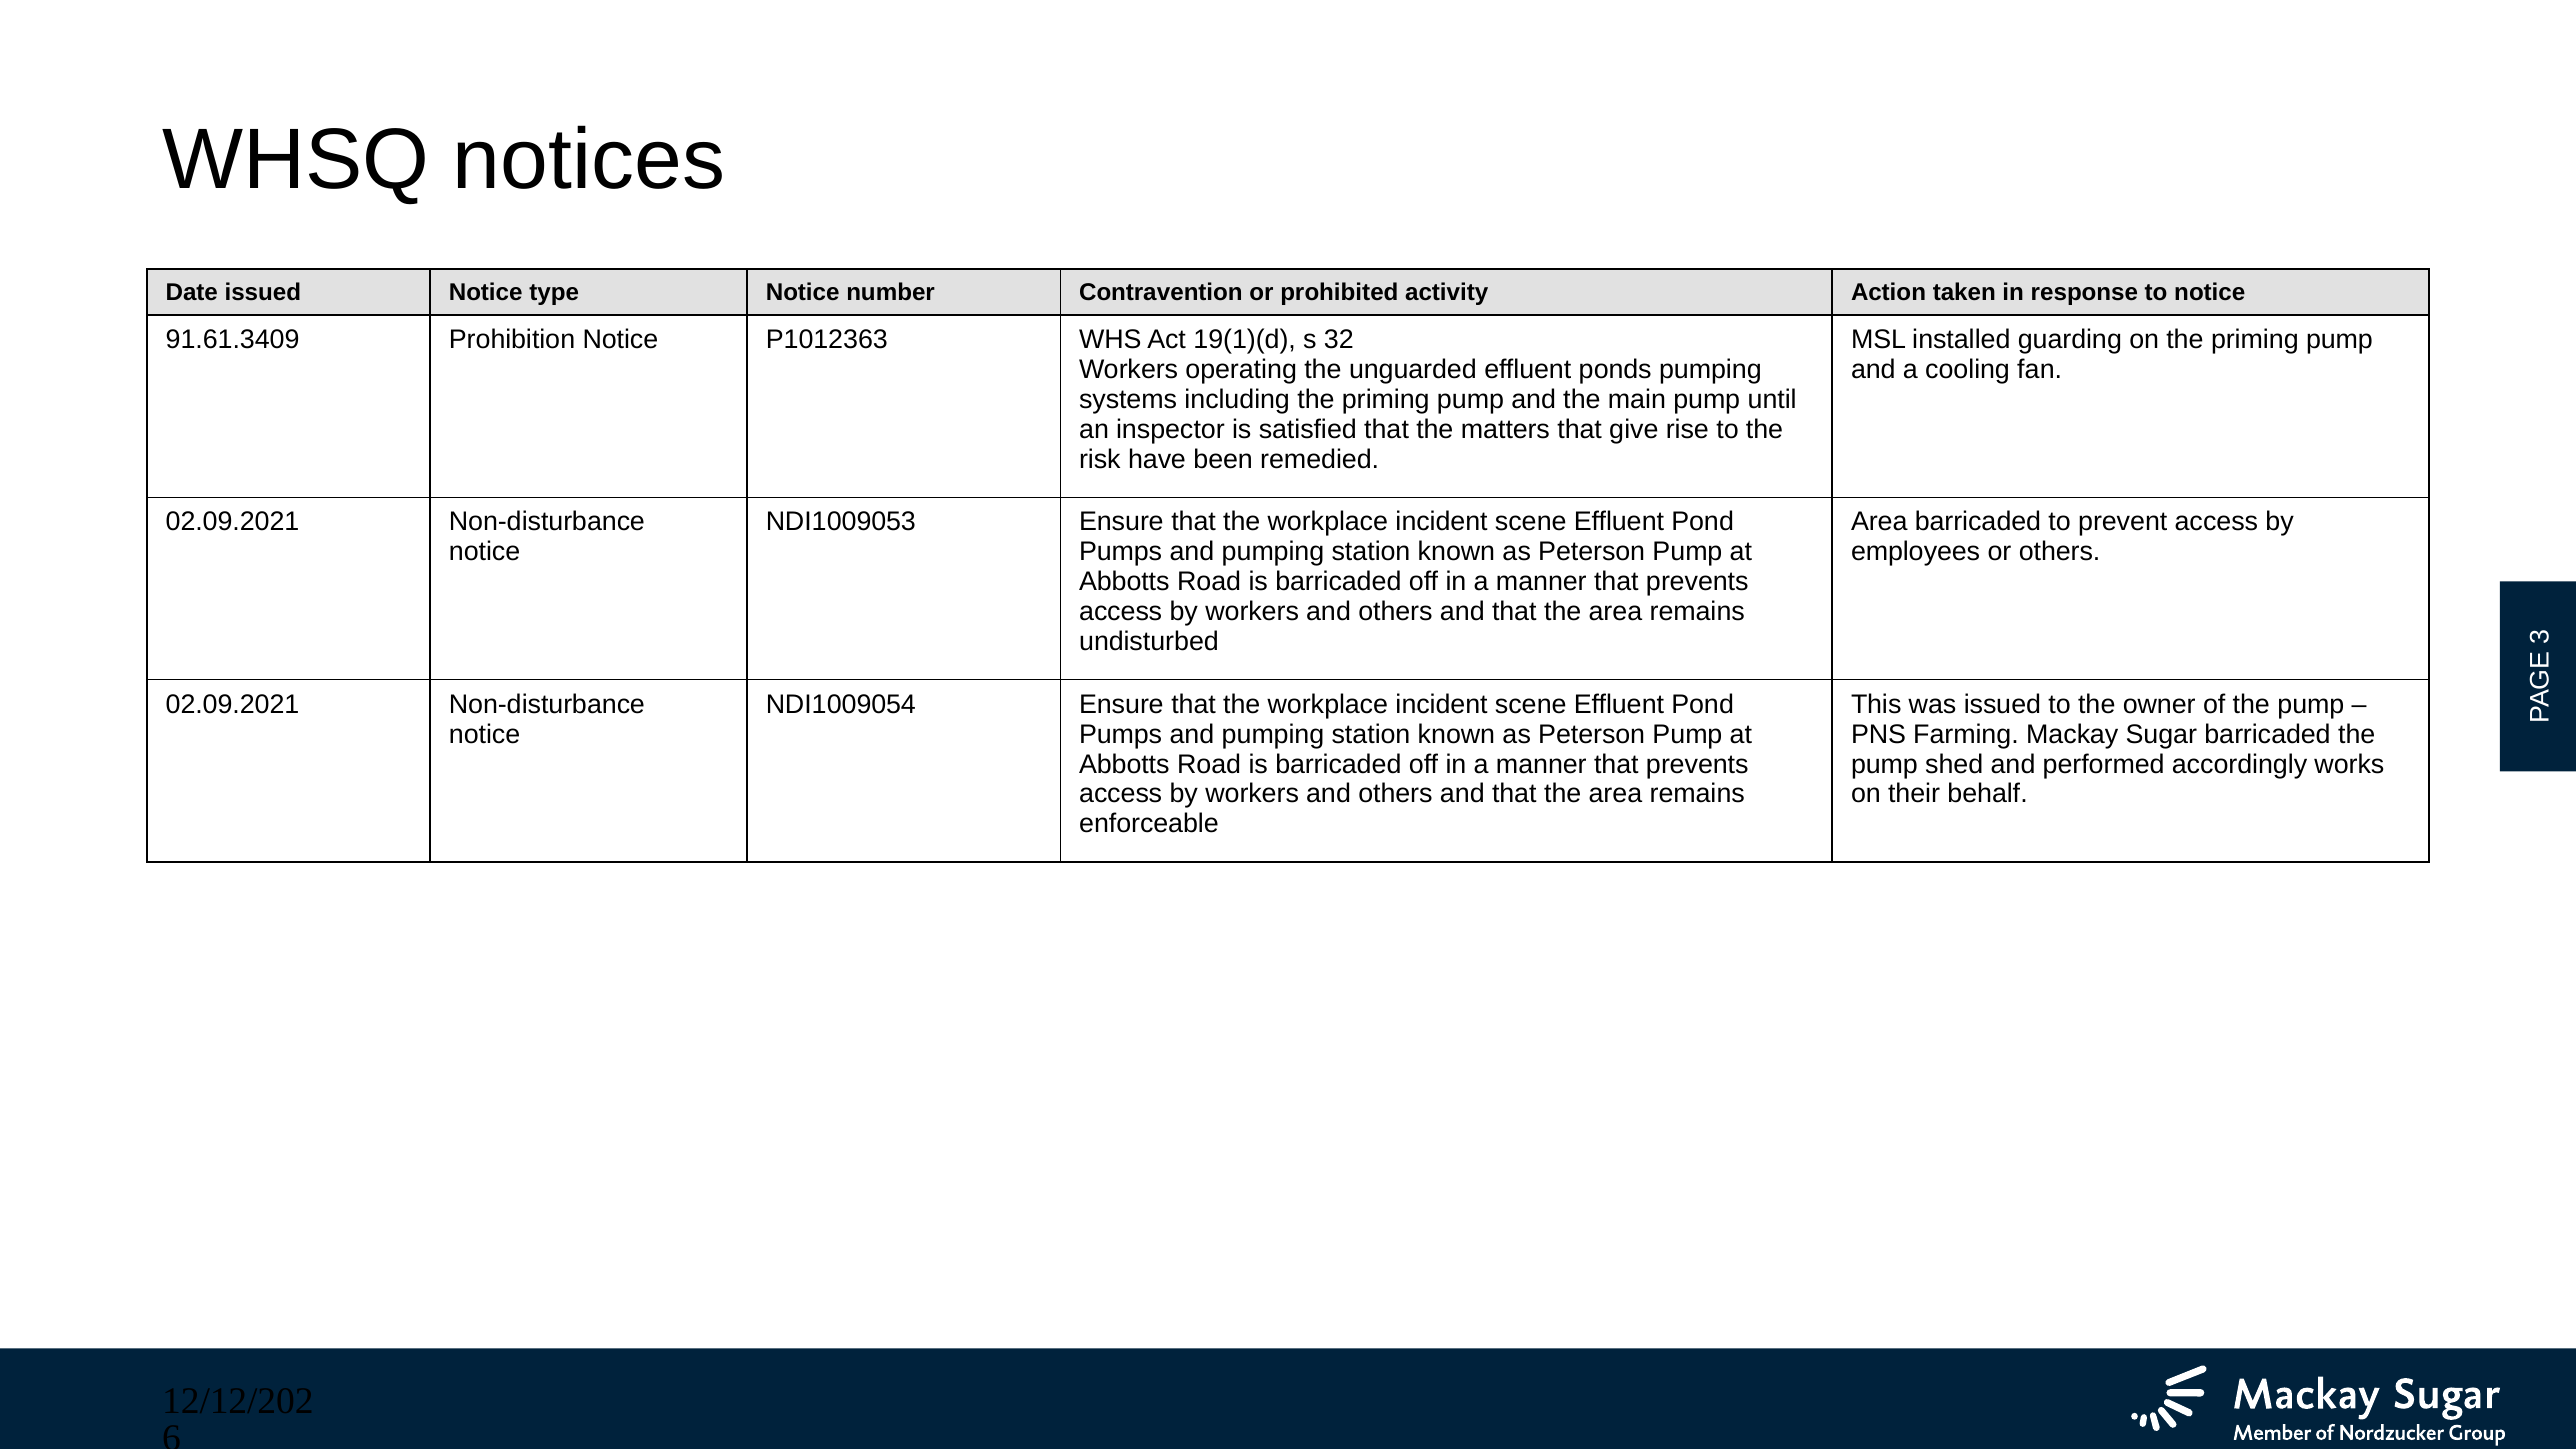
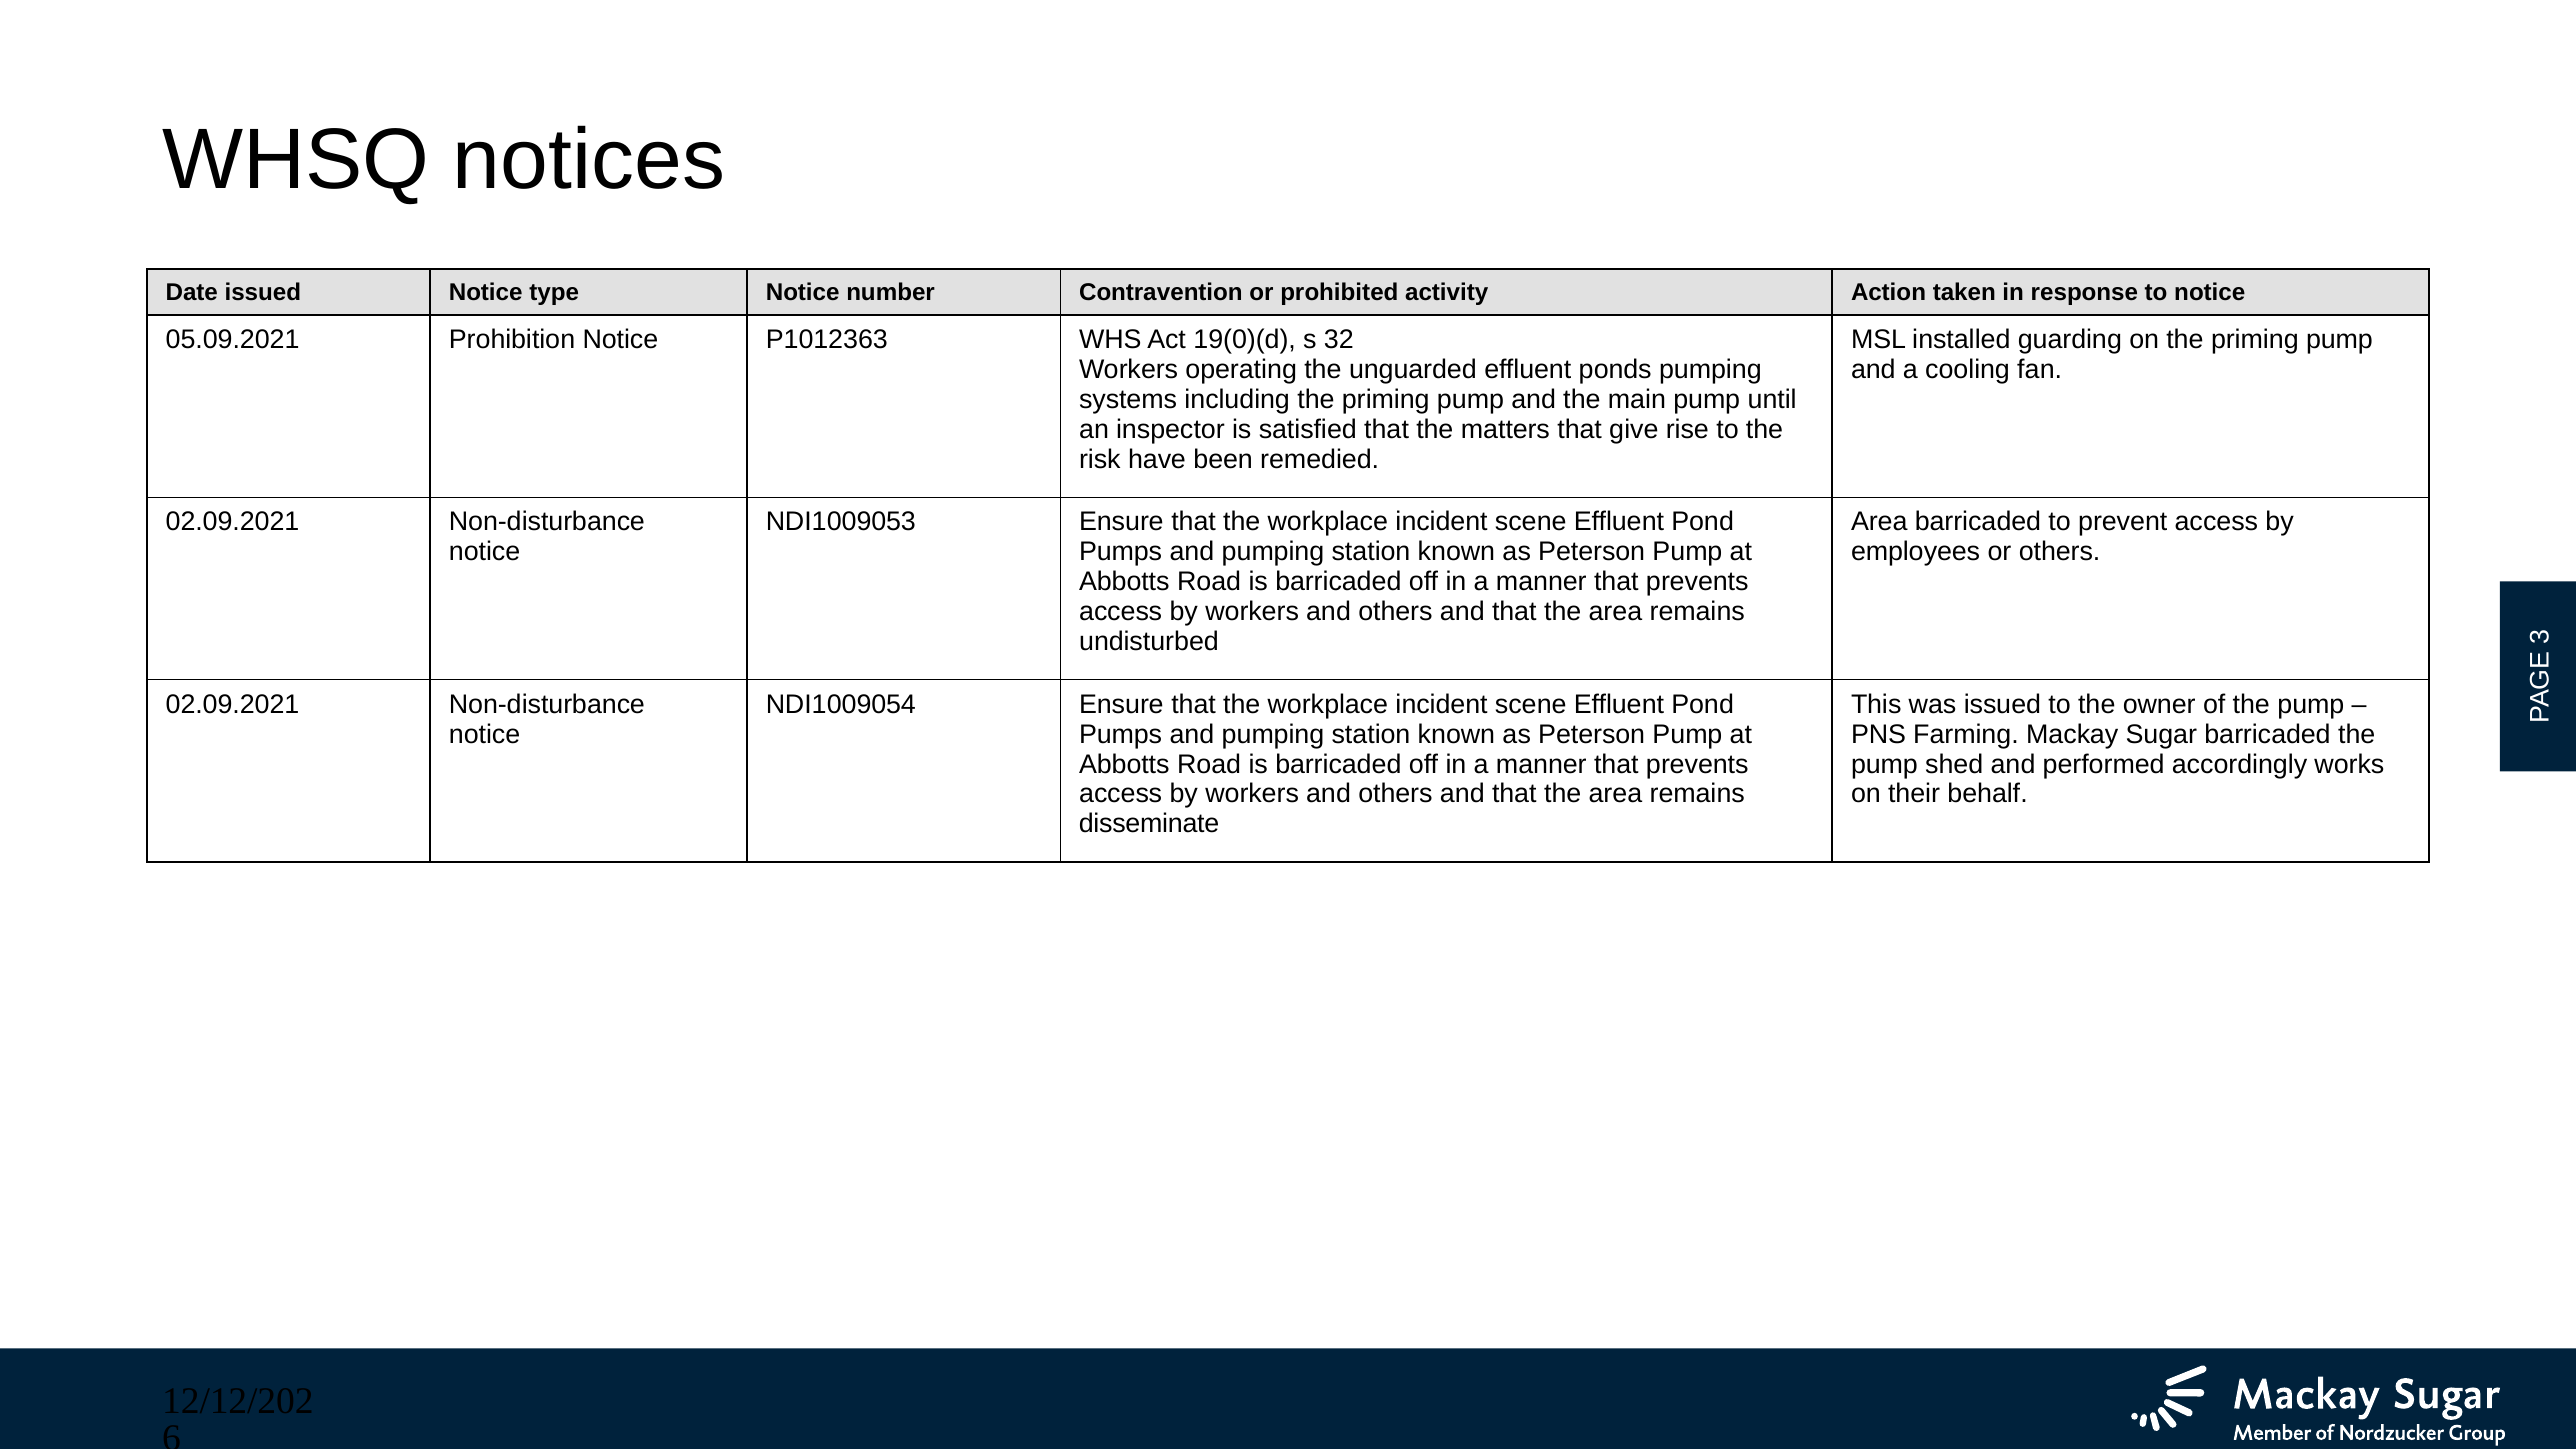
91.61.3409: 91.61.3409 -> 05.09.2021
19(1)(d: 19(1)(d -> 19(0)(d
enforceable: enforceable -> disseminate
